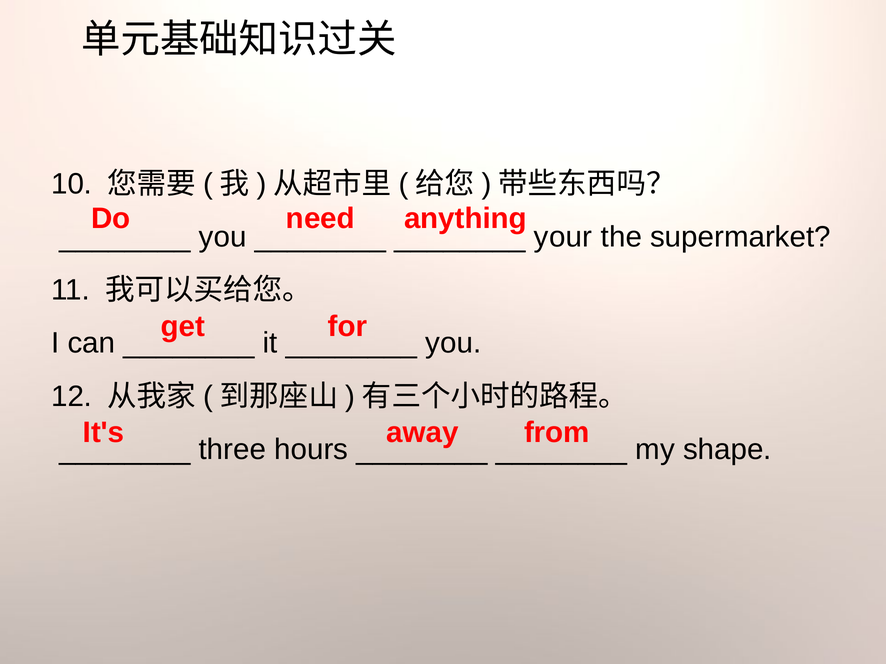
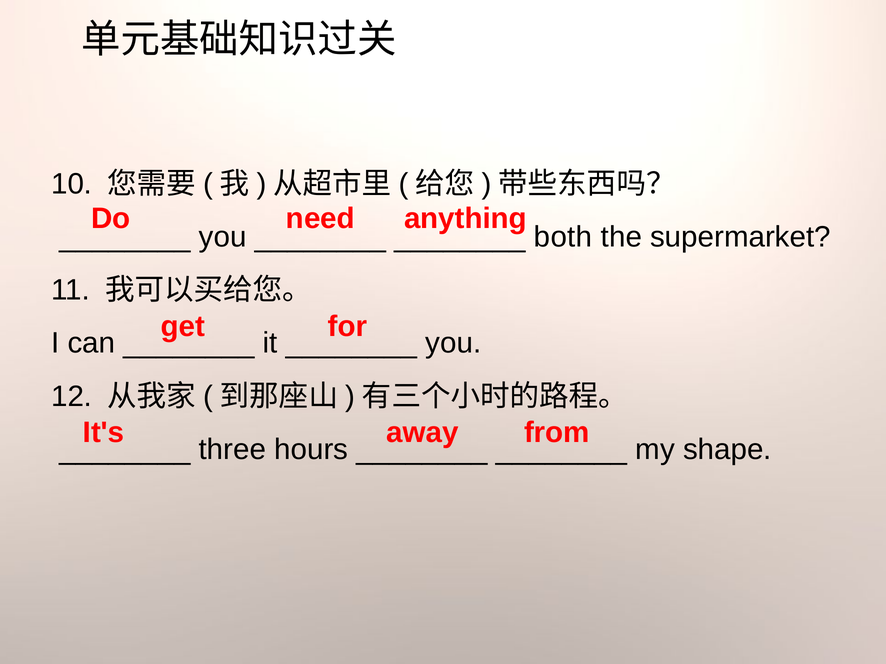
your: your -> both
